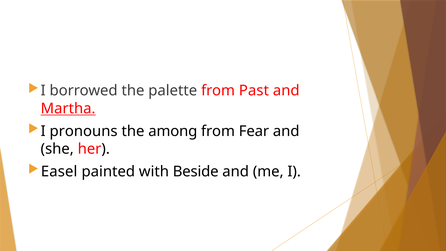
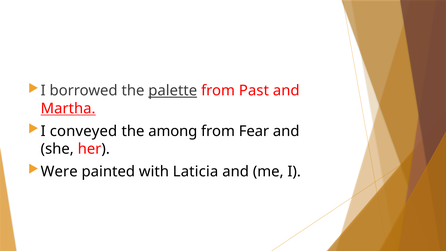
palette underline: none -> present
pronouns: pronouns -> conveyed
Easel: Easel -> Were
Beside: Beside -> Laticia
